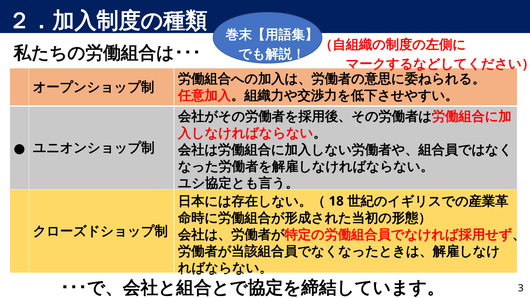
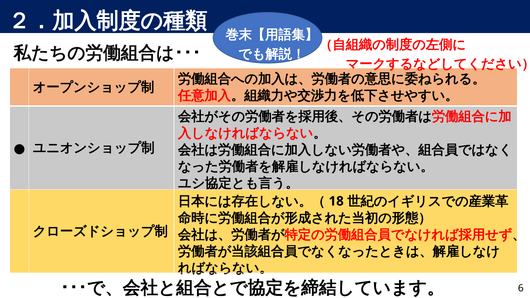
3: 3 -> 6
